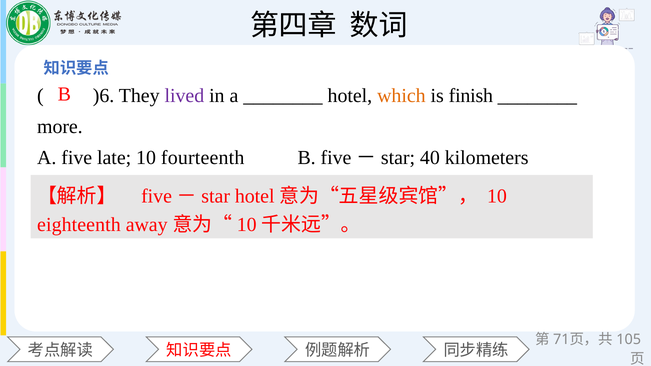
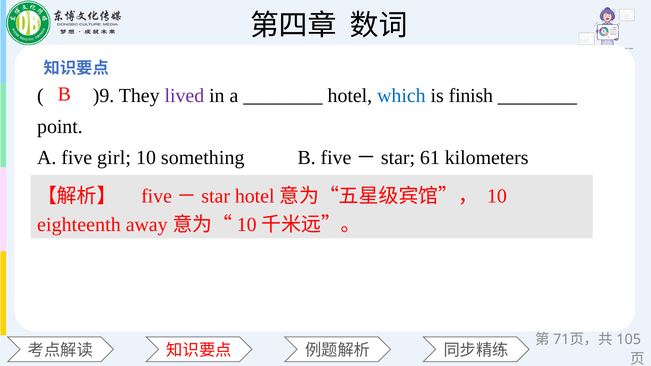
)6: )6 -> )9
which colour: orange -> blue
more: more -> point
late: late -> girl
fourteenth: fourteenth -> something
40: 40 -> 61
